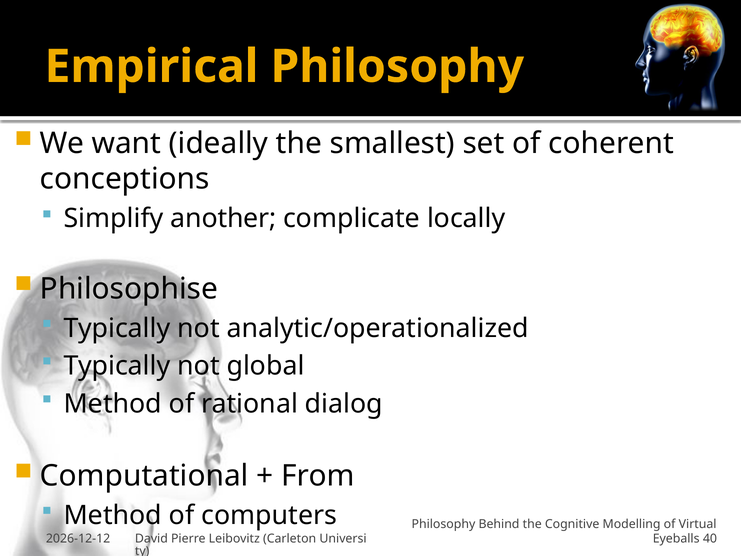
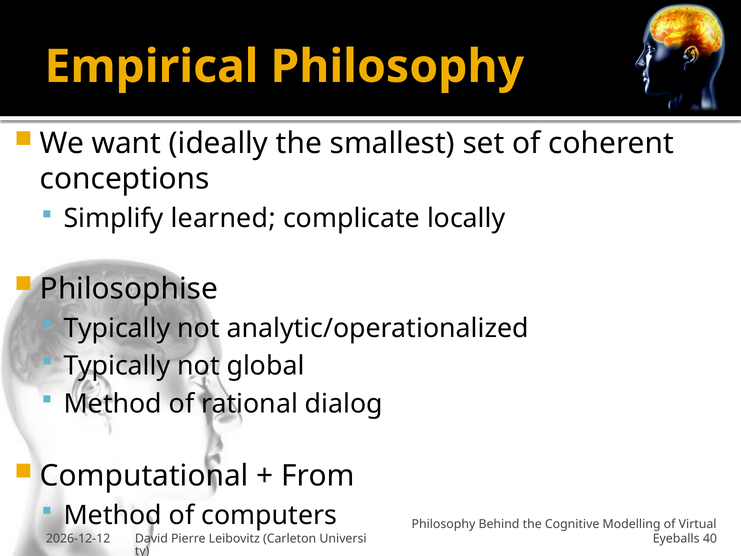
another: another -> learned
